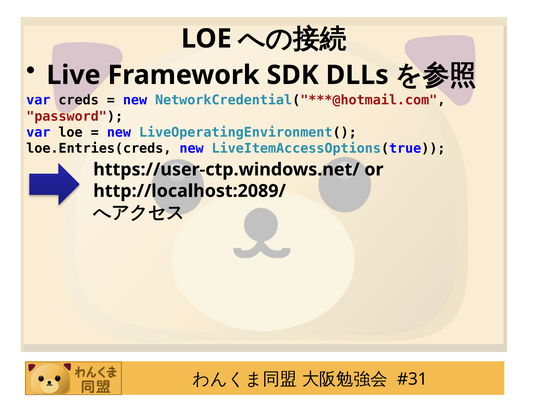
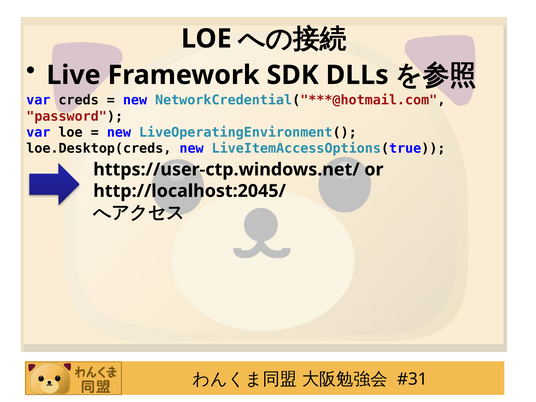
loe.Entries(creds: loe.Entries(creds -> loe.Desktop(creds
http://localhost:2089/: http://localhost:2089/ -> http://localhost:2045/
